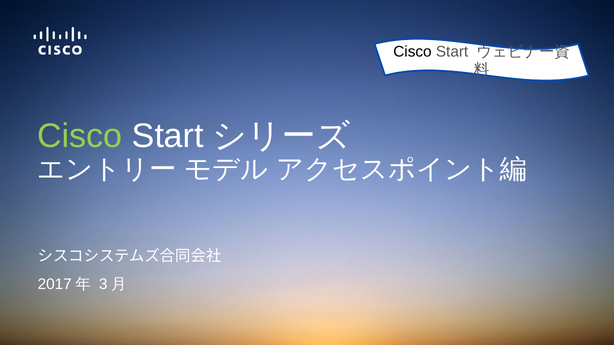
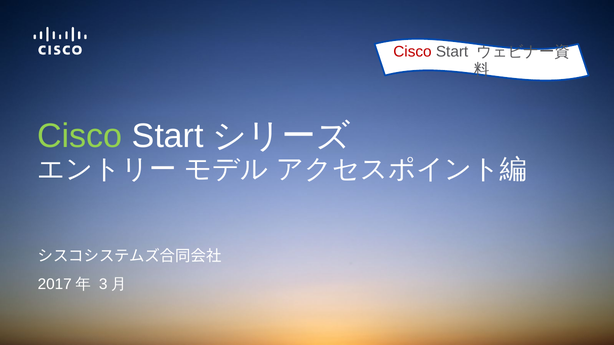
Cisco at (412, 52) colour: black -> red
